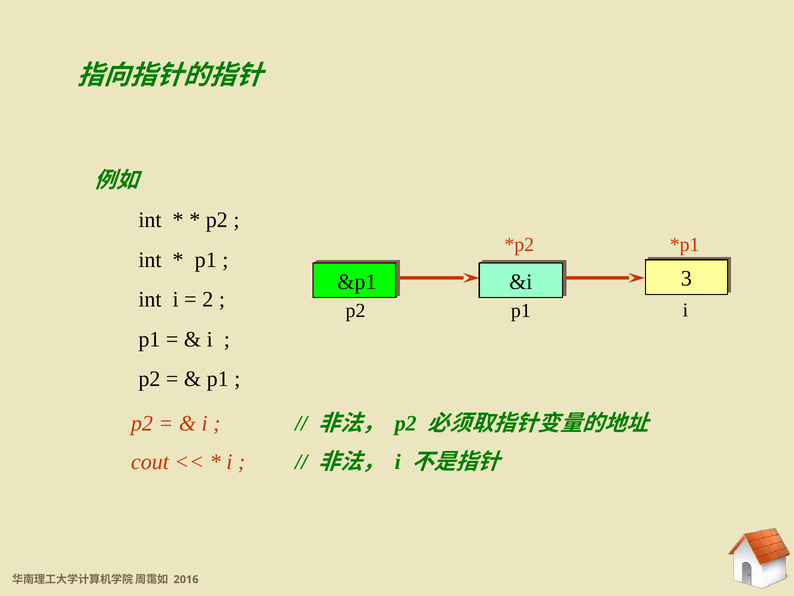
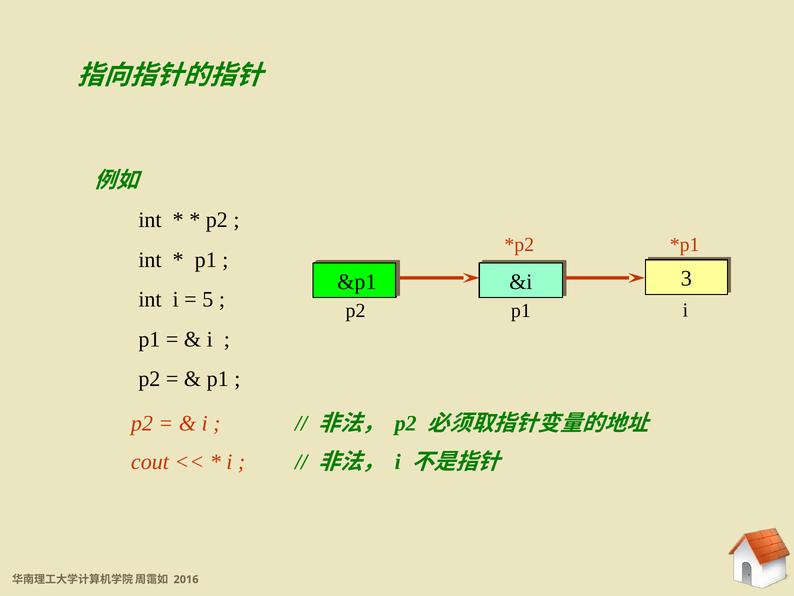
2: 2 -> 5
